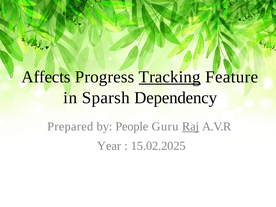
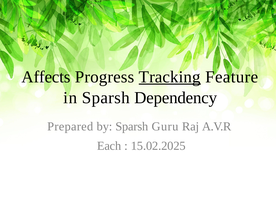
by People: People -> Sparsh
Raj underline: present -> none
Year: Year -> Each
